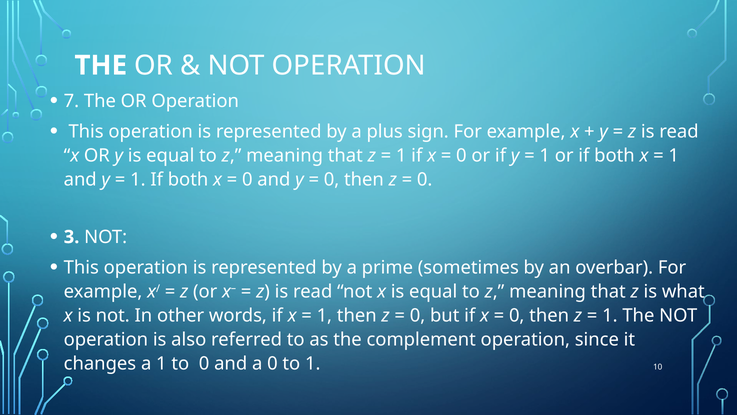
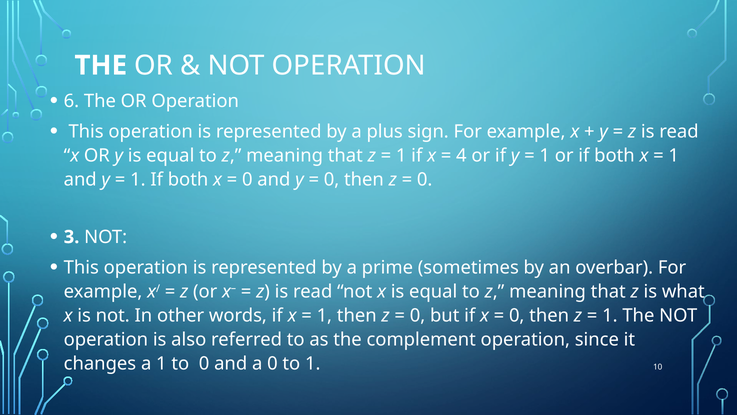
7: 7 -> 6
0 at (461, 156): 0 -> 4
